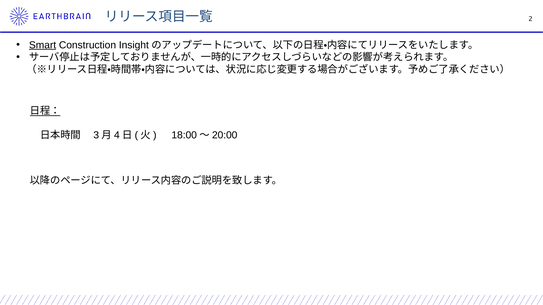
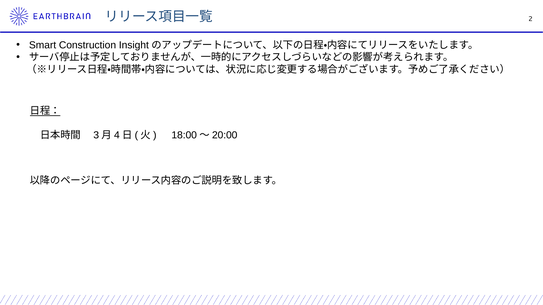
Smart underline: present -> none
